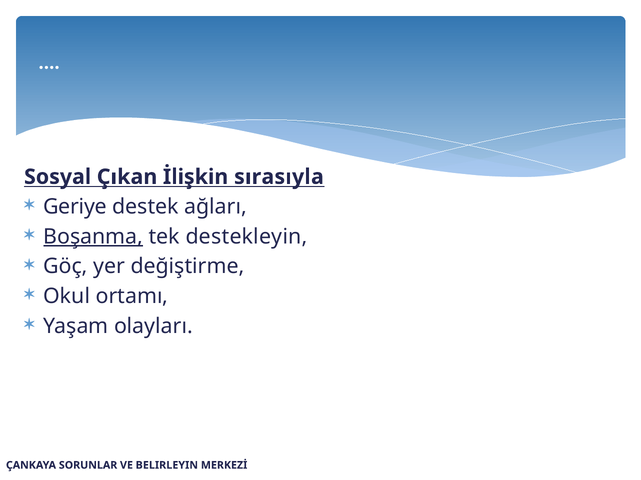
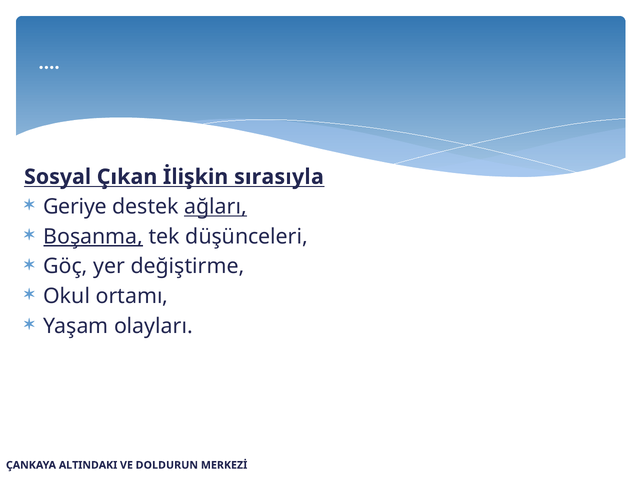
ağları underline: none -> present
destekleyin: destekleyin -> düşünceleri
SORUNLAR: SORUNLAR -> ALTINDAKI
BELIRLEYIN: BELIRLEYIN -> DOLDURUN
